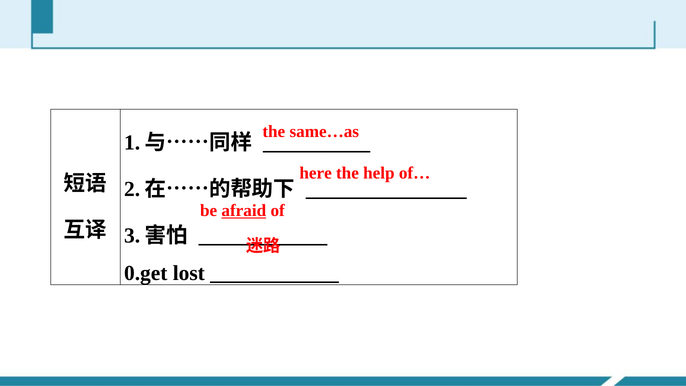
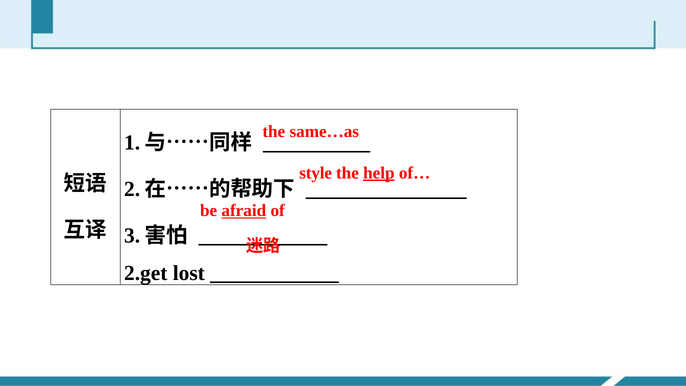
here: here -> style
help underline: none -> present
0.get: 0.get -> 2.get
